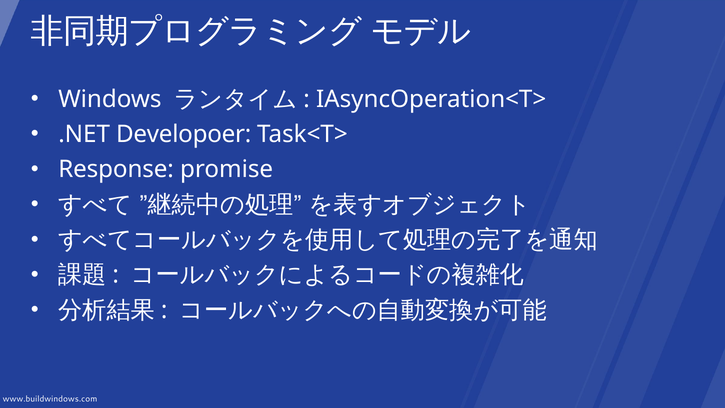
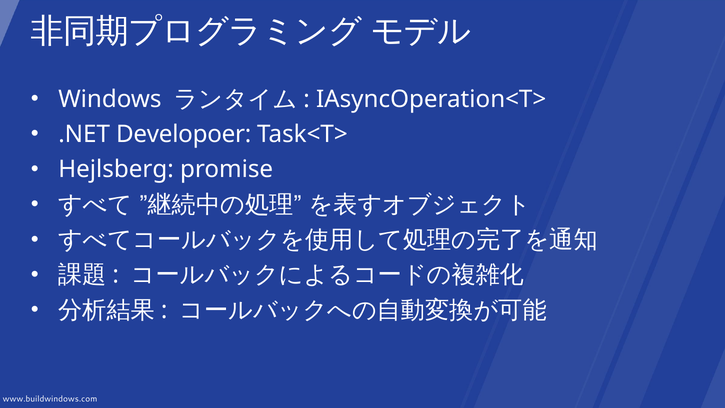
Response: Response -> Hejlsberg
